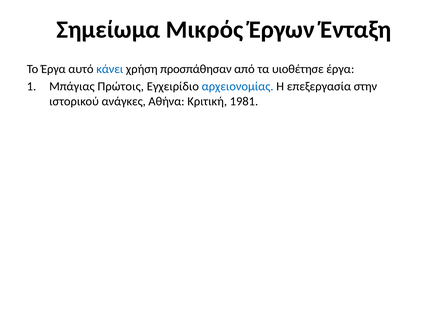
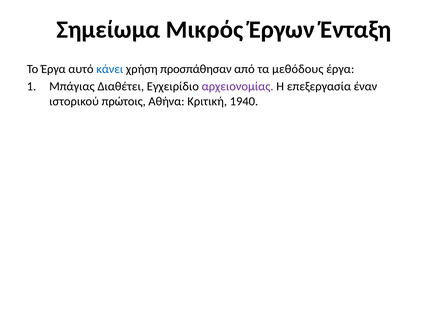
υιοθέτησε: υιοθέτησε -> μεθόδους
Πρώτοις: Πρώτοις -> Διαθέτει
αρχειονομίας colour: blue -> purple
στην: στην -> έναν
ανάγκες: ανάγκες -> πρώτοις
1981: 1981 -> 1940
